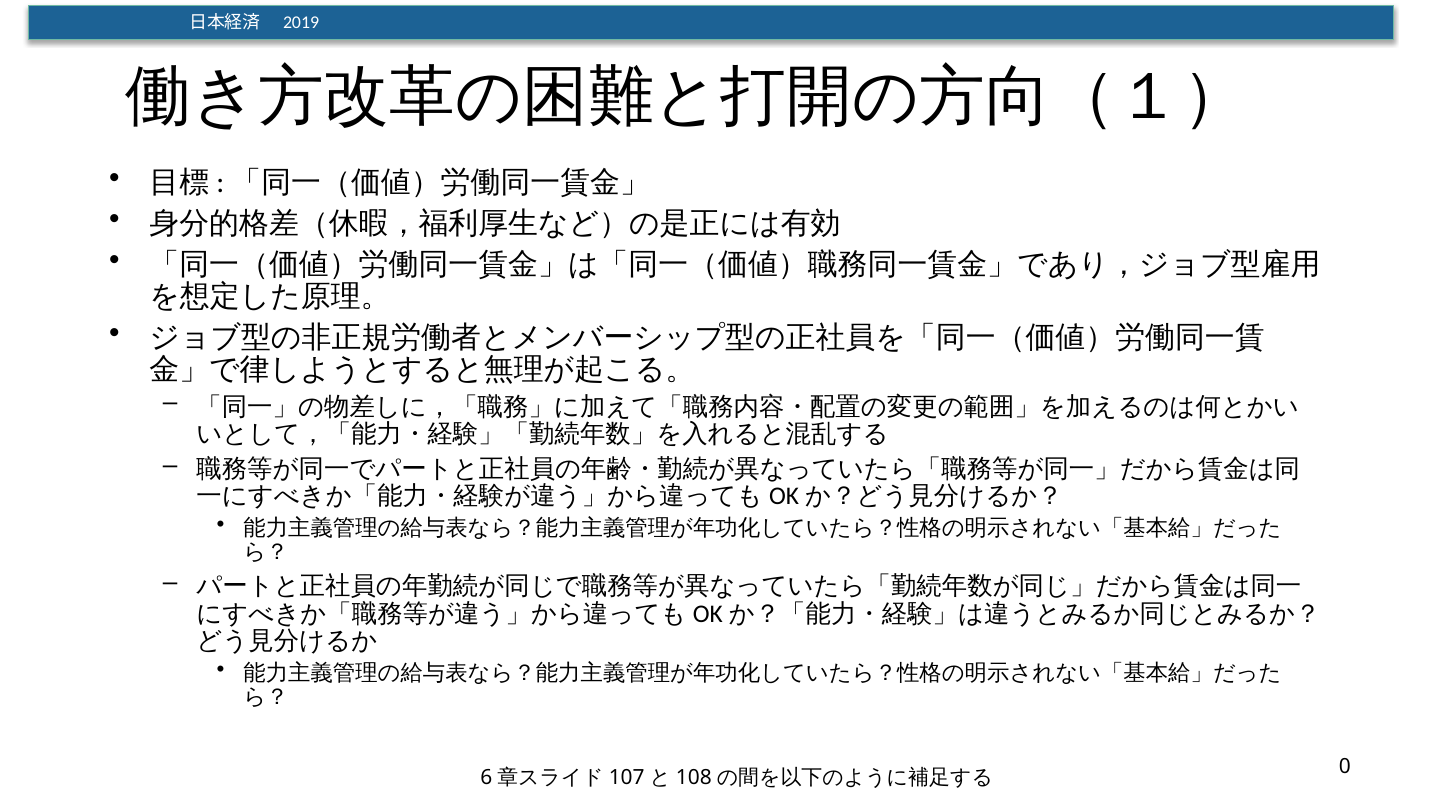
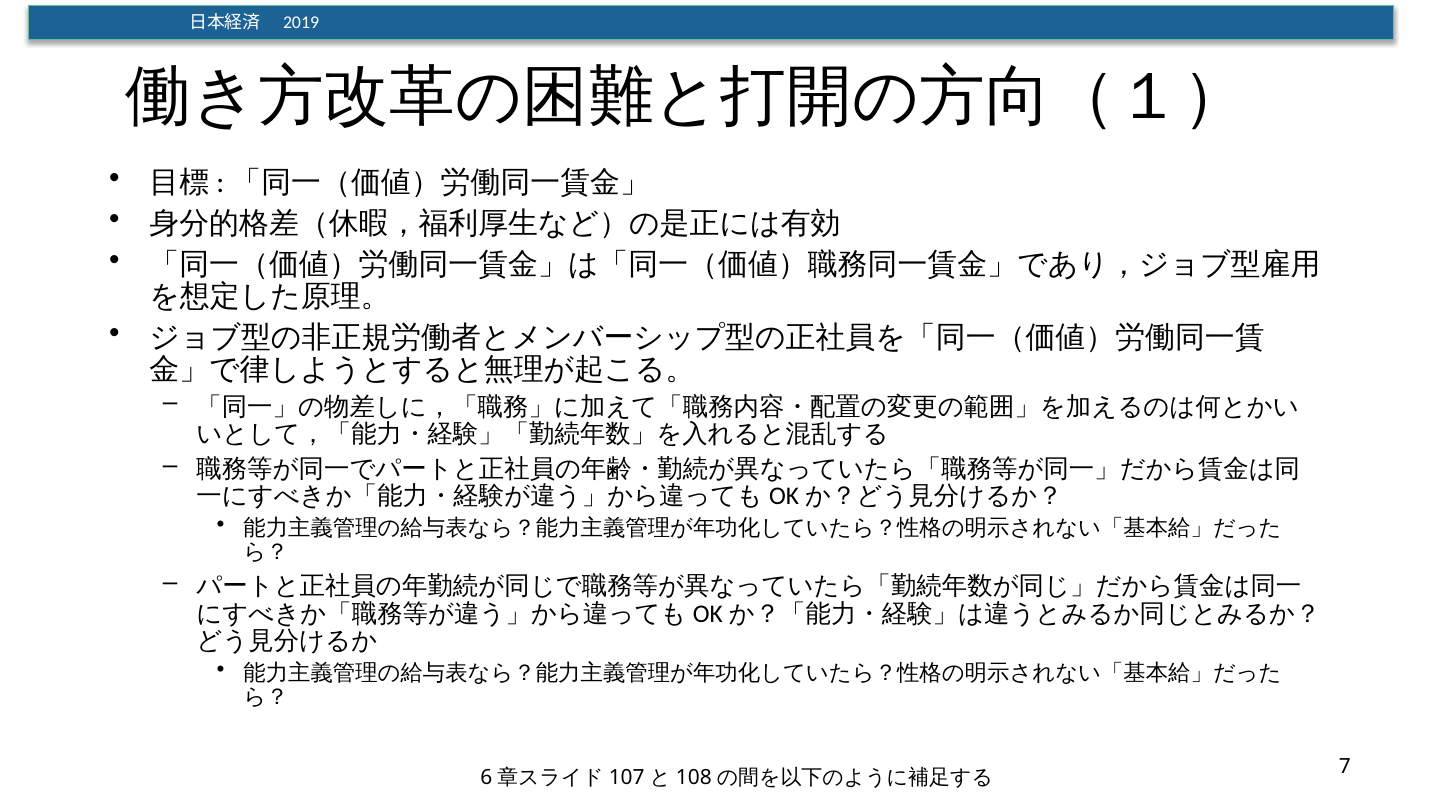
0: 0 -> 7
